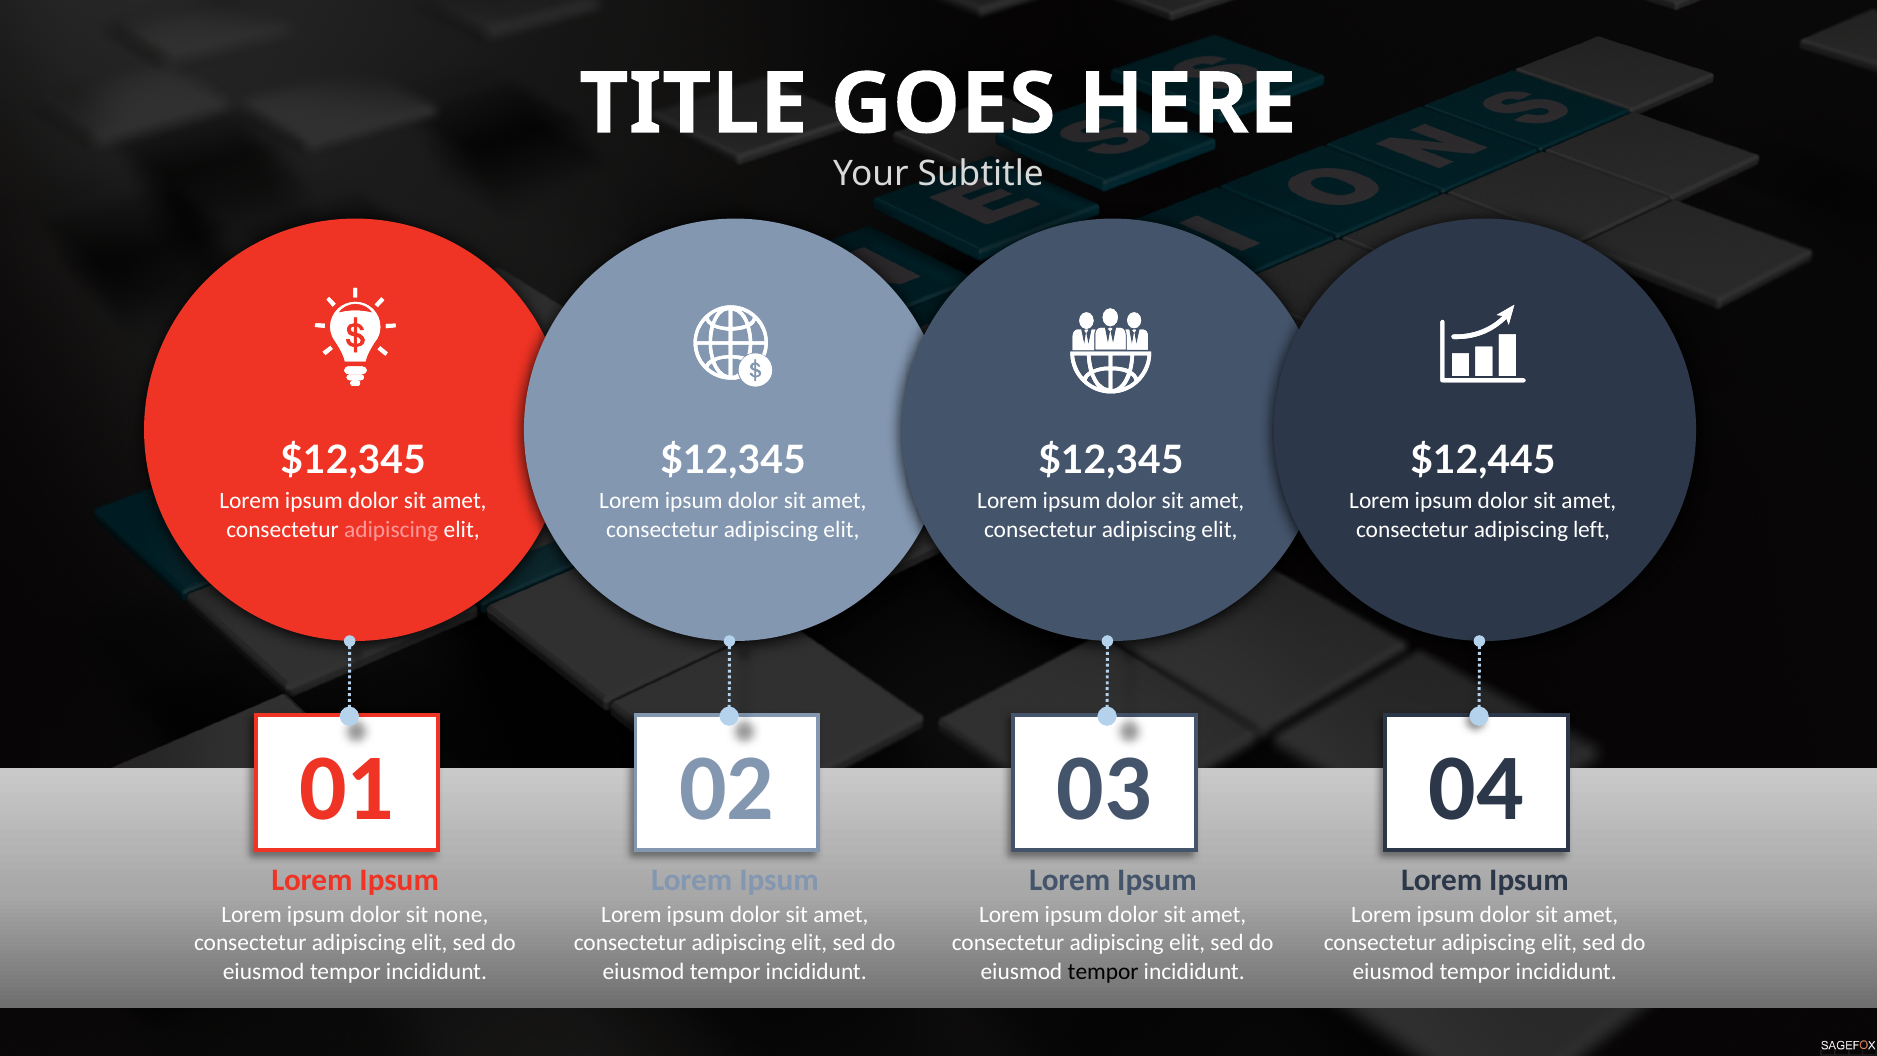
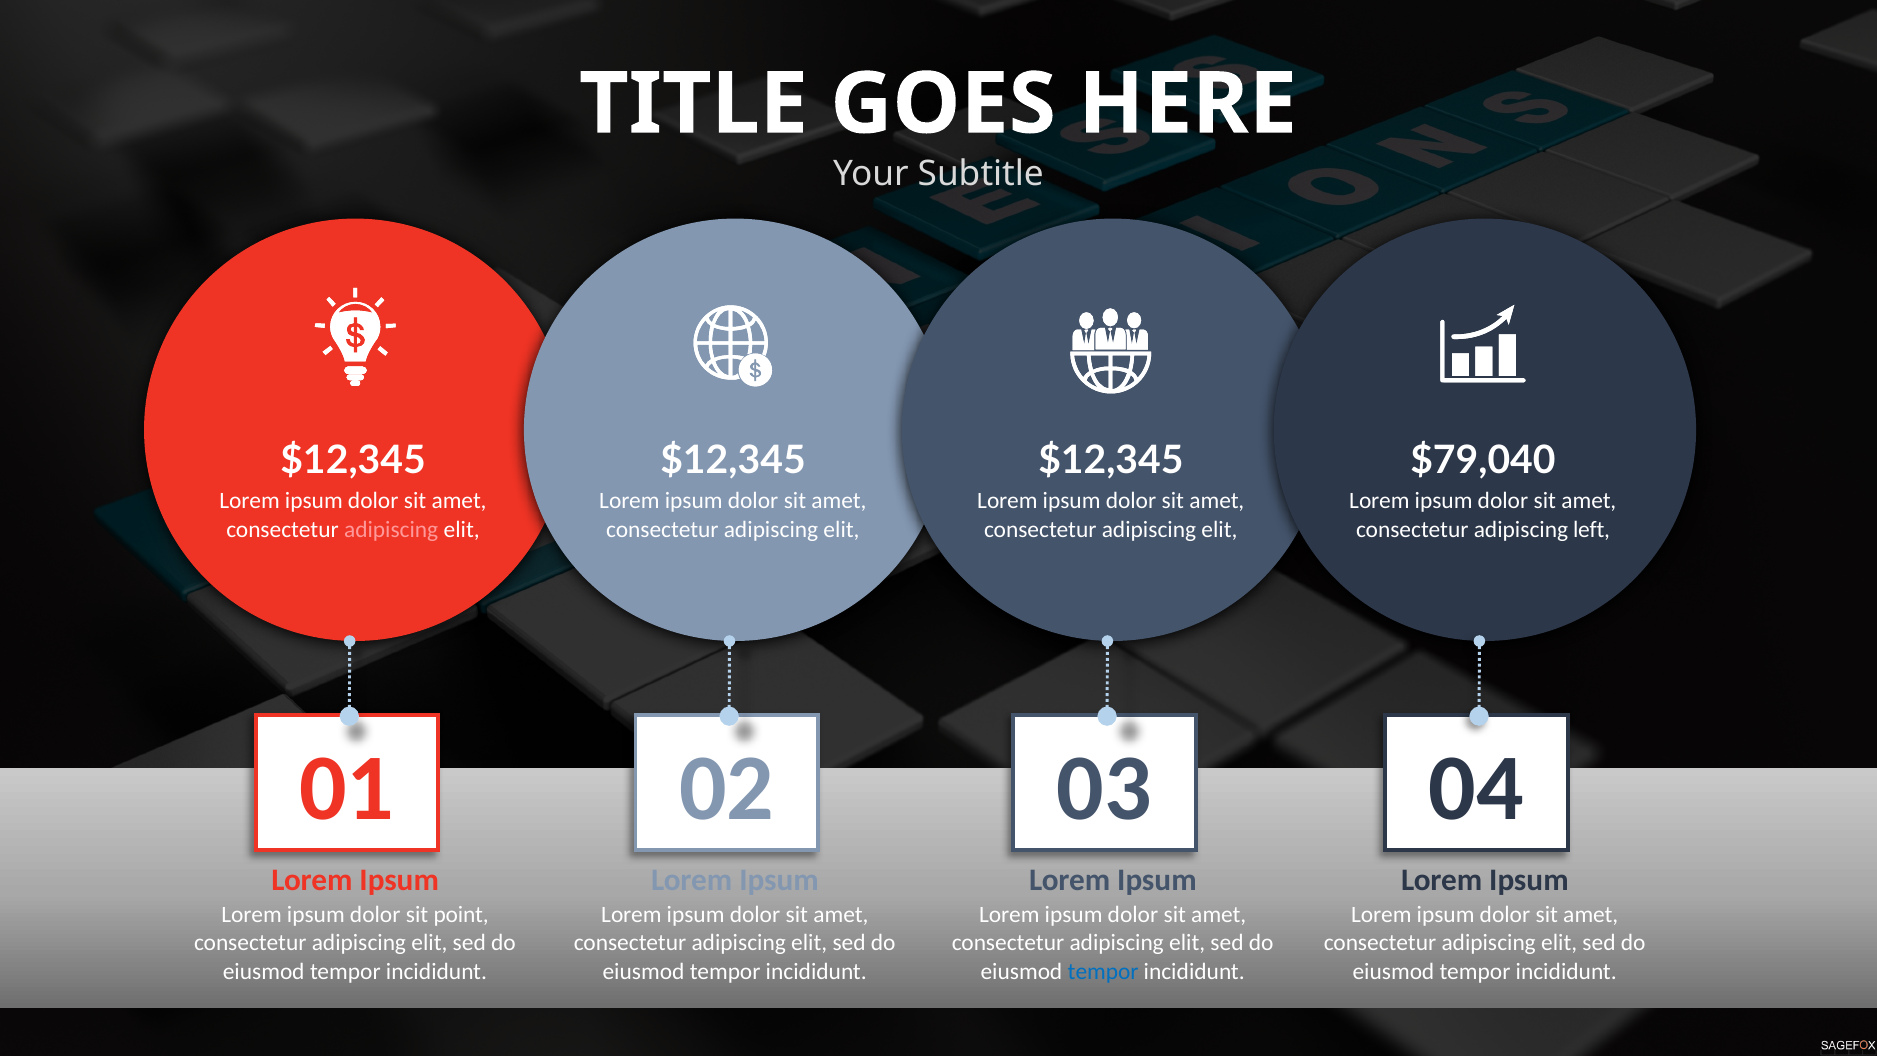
$12,445: $12,445 -> $79,040
none: none -> point
tempor at (1103, 971) colour: black -> blue
